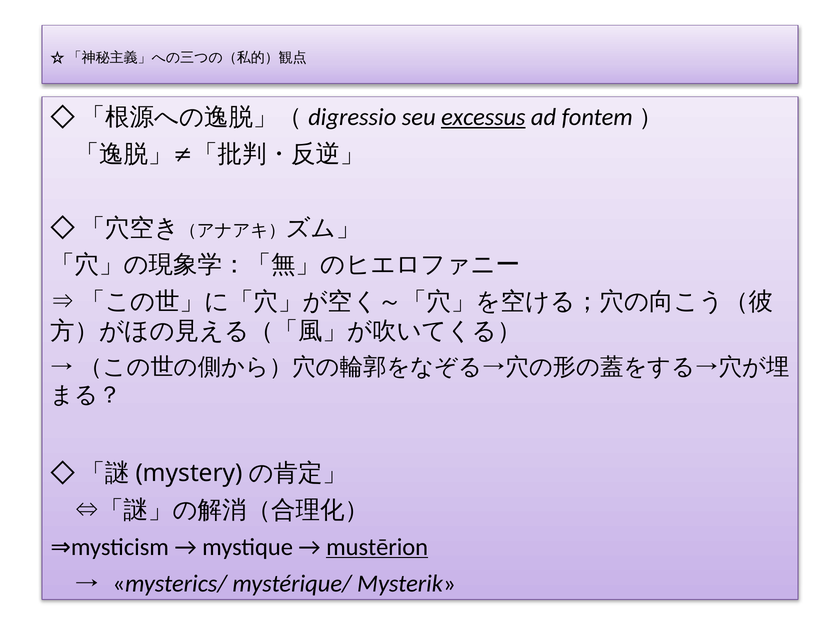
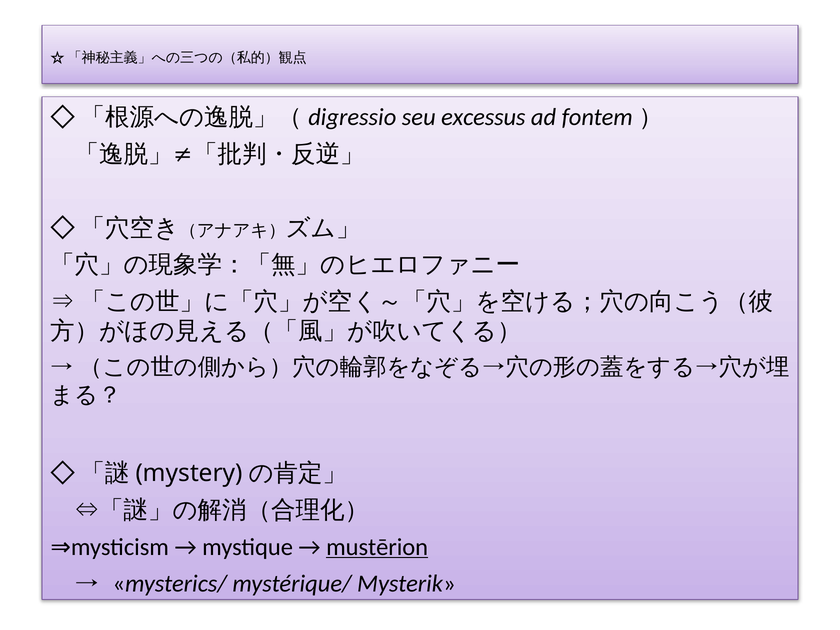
excessus underline: present -> none
